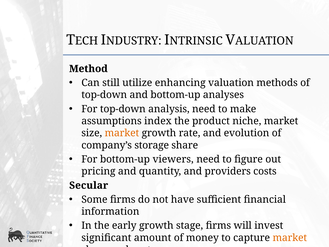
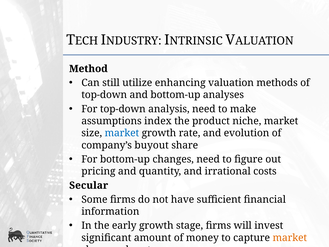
market at (122, 133) colour: orange -> blue
storage: storage -> buyout
viewers: viewers -> changes
providers: providers -> irrational
